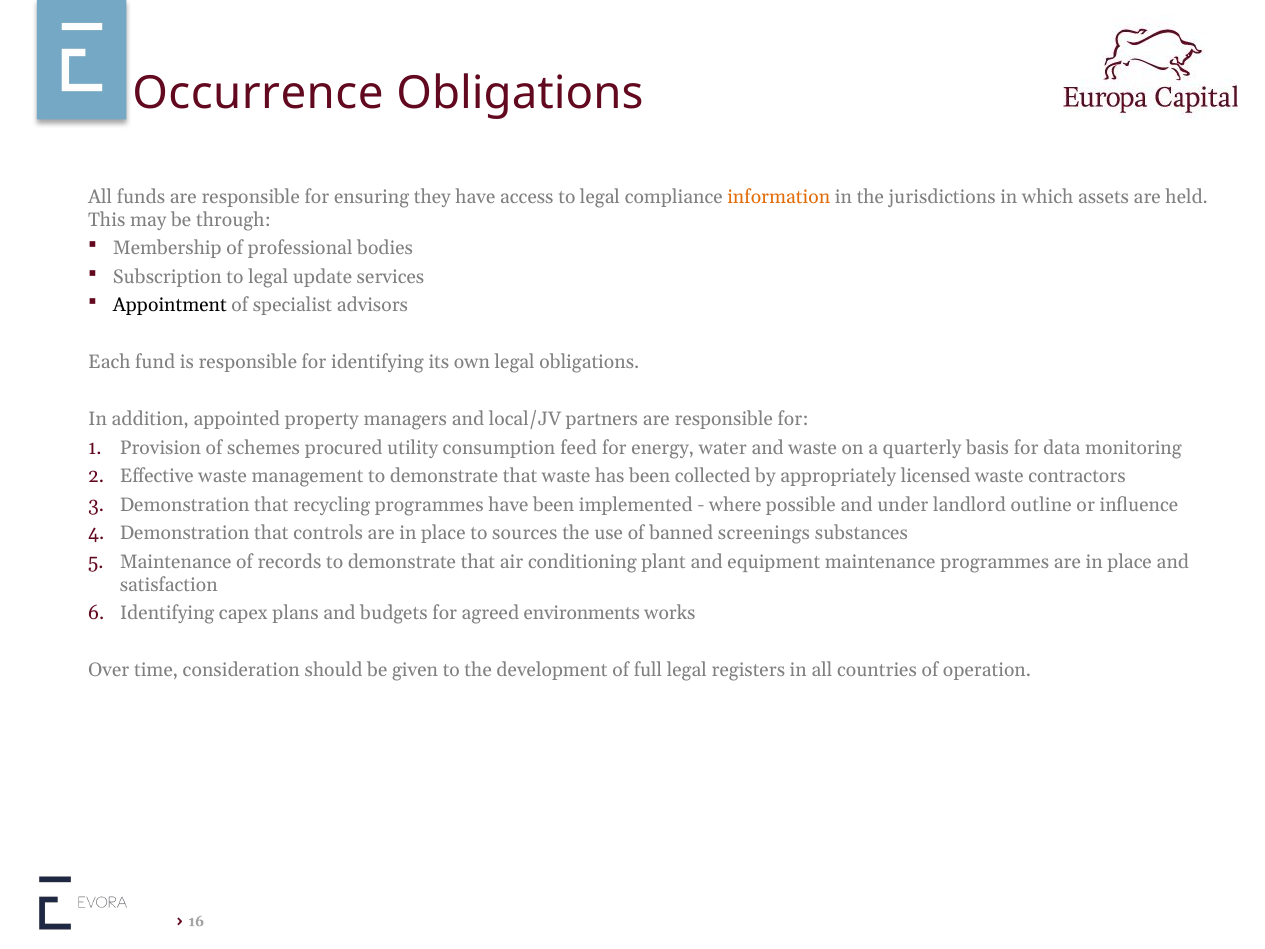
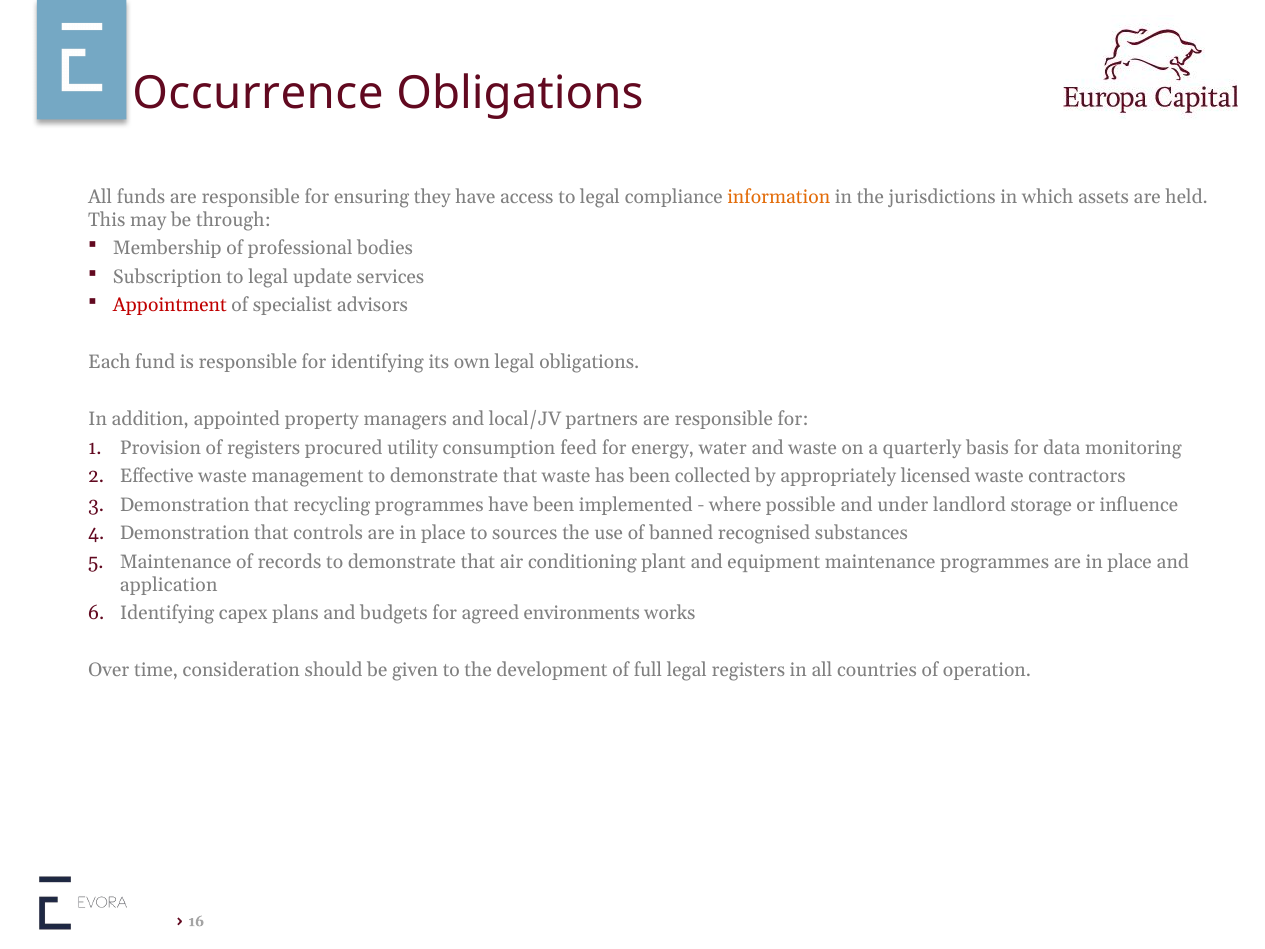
Appointment colour: black -> red
of schemes: schemes -> registers
outline: outline -> storage
screenings: screenings -> recognised
satisfaction: satisfaction -> application
